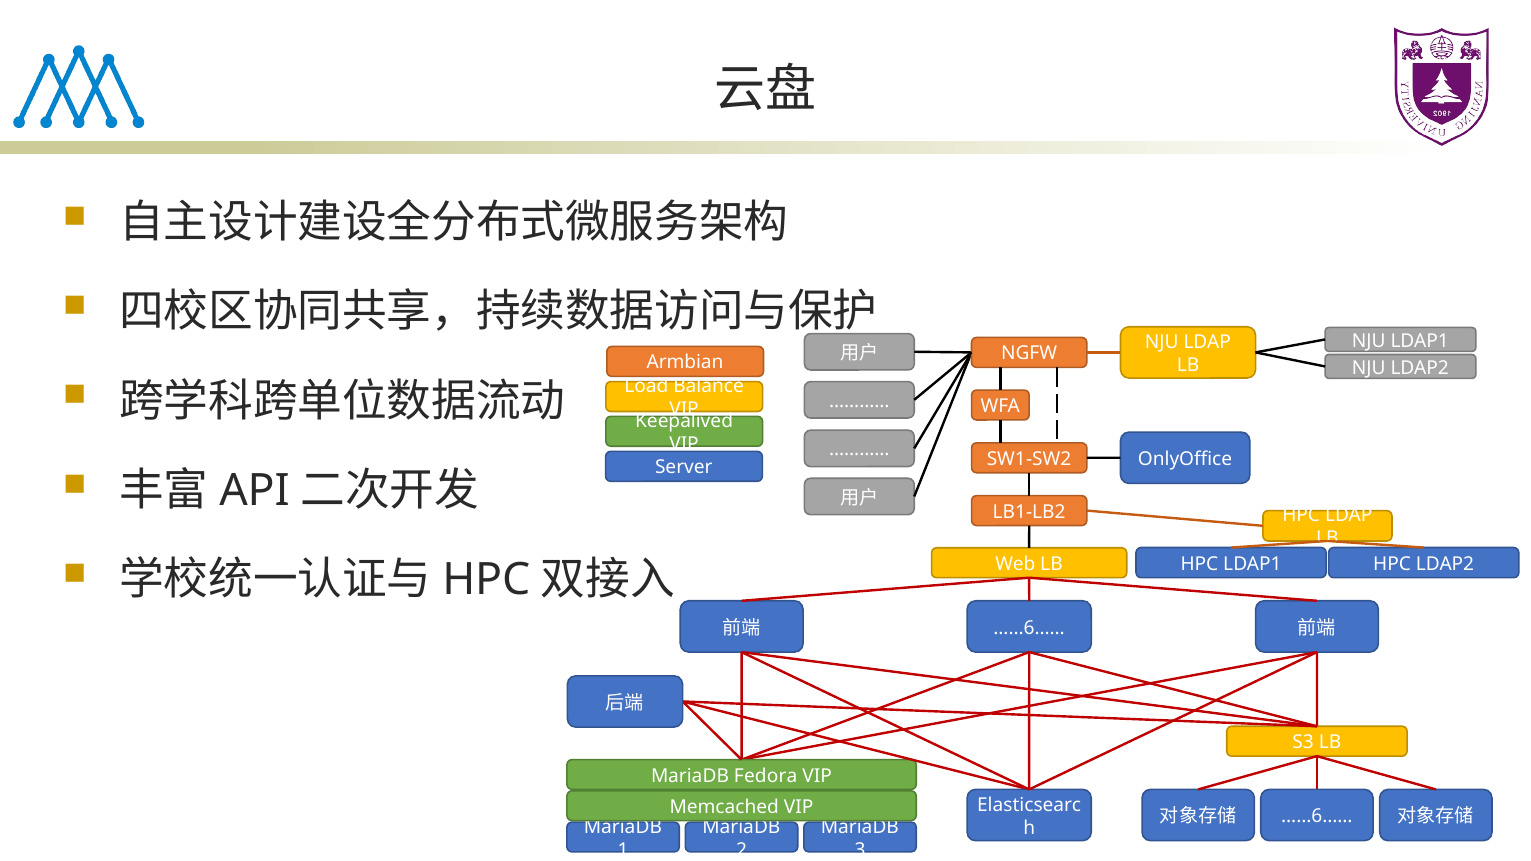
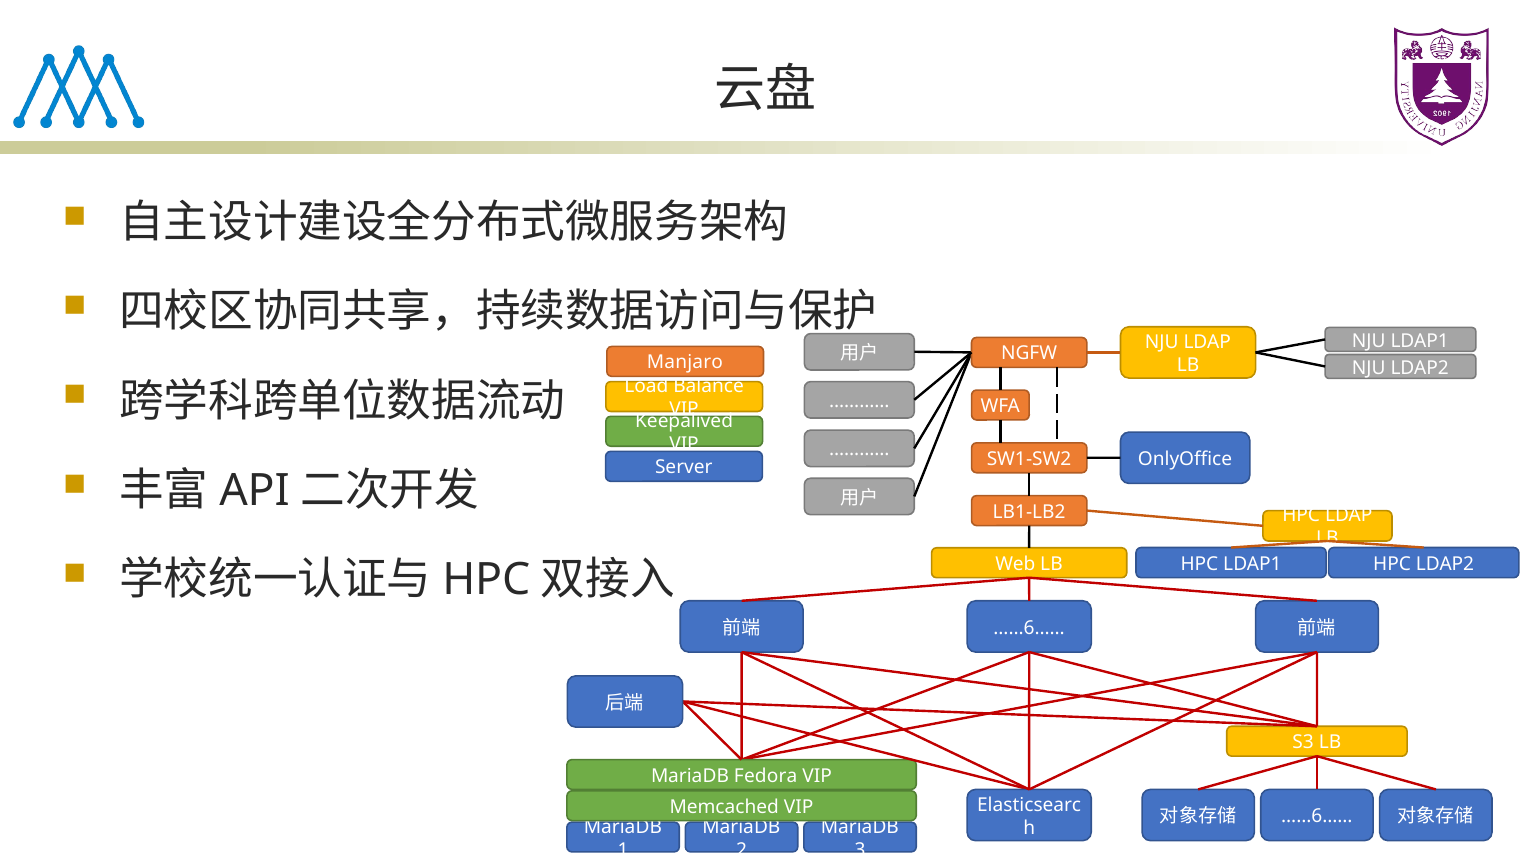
Armbian: Armbian -> Manjaro
